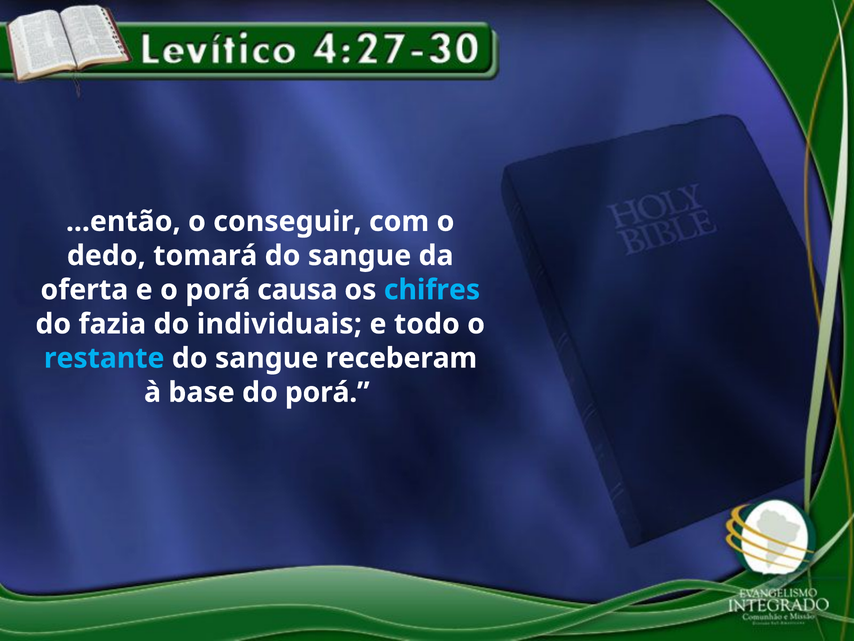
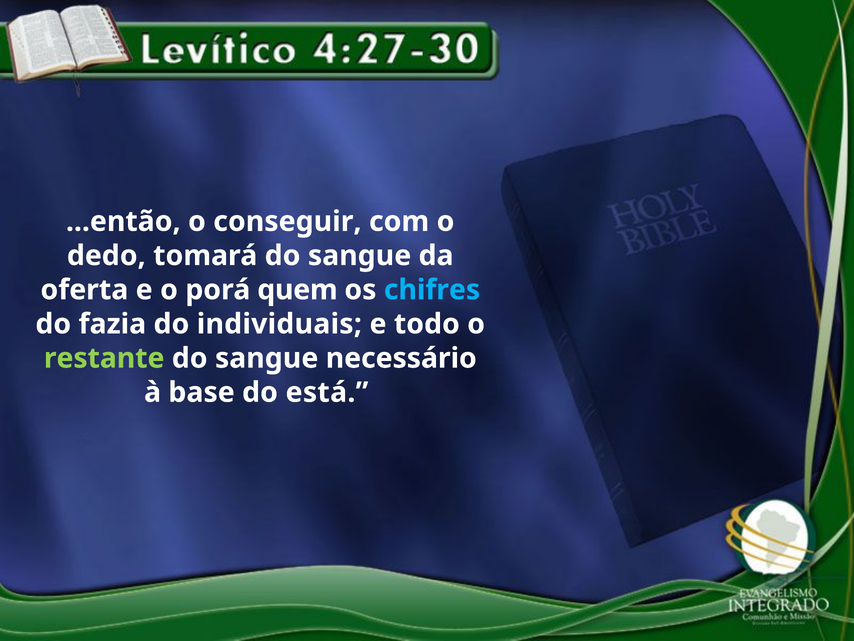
causa: causa -> quem
restante colour: light blue -> light green
receberam: receberam -> necessário
do porá: porá -> está
